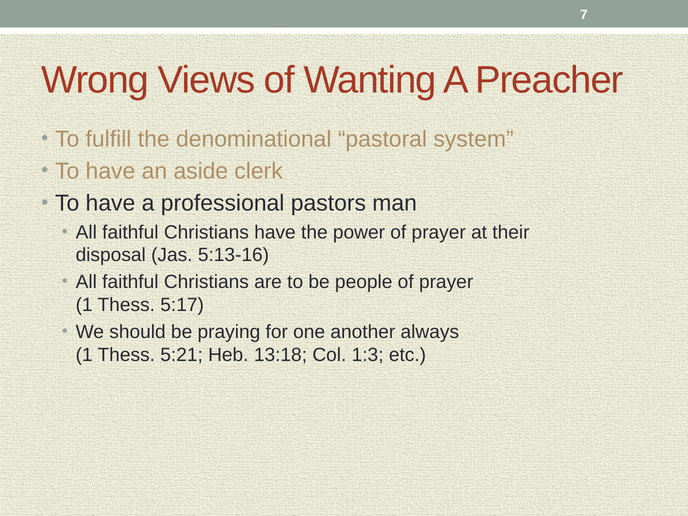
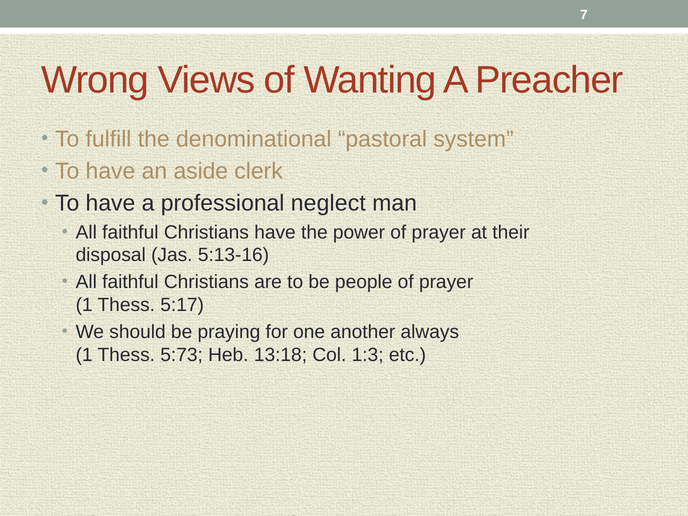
pastors: pastors -> neglect
5:21: 5:21 -> 5:73
